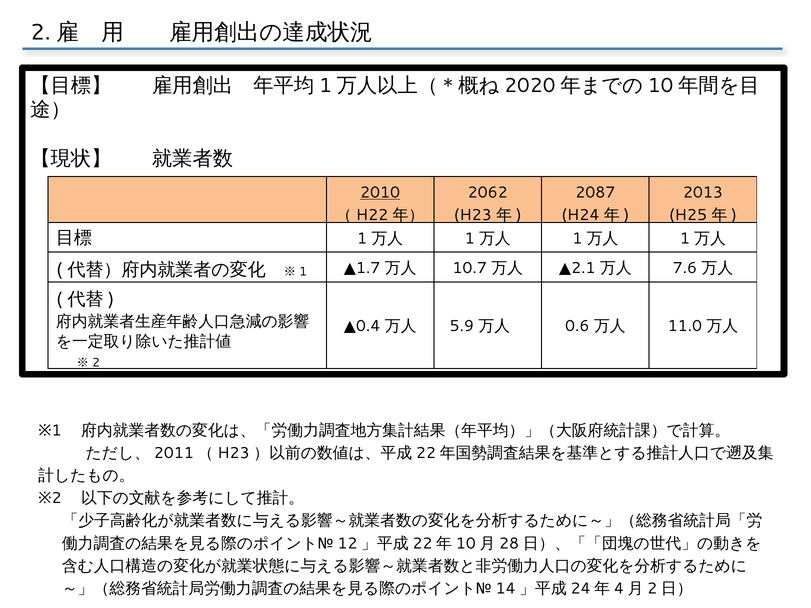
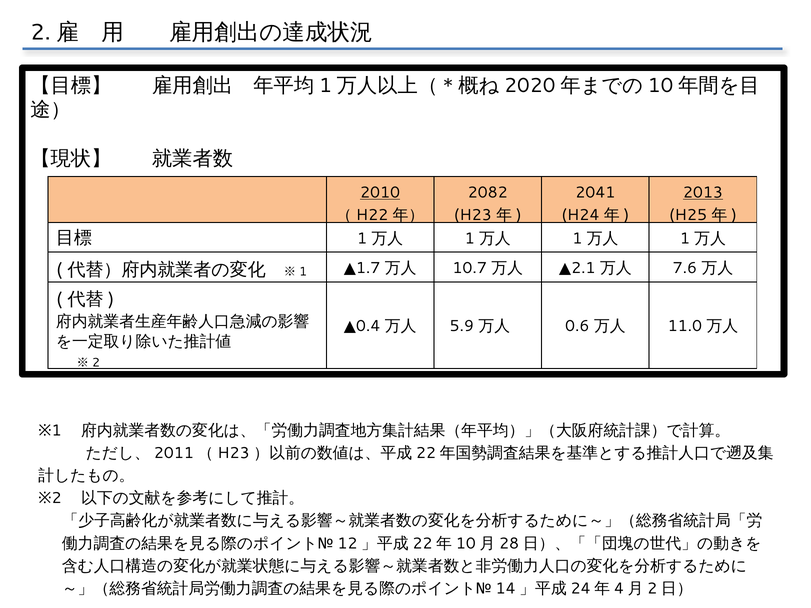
2062: 2062 -> 2082
2087: 2087 -> 2041
2013 underline: none -> present
